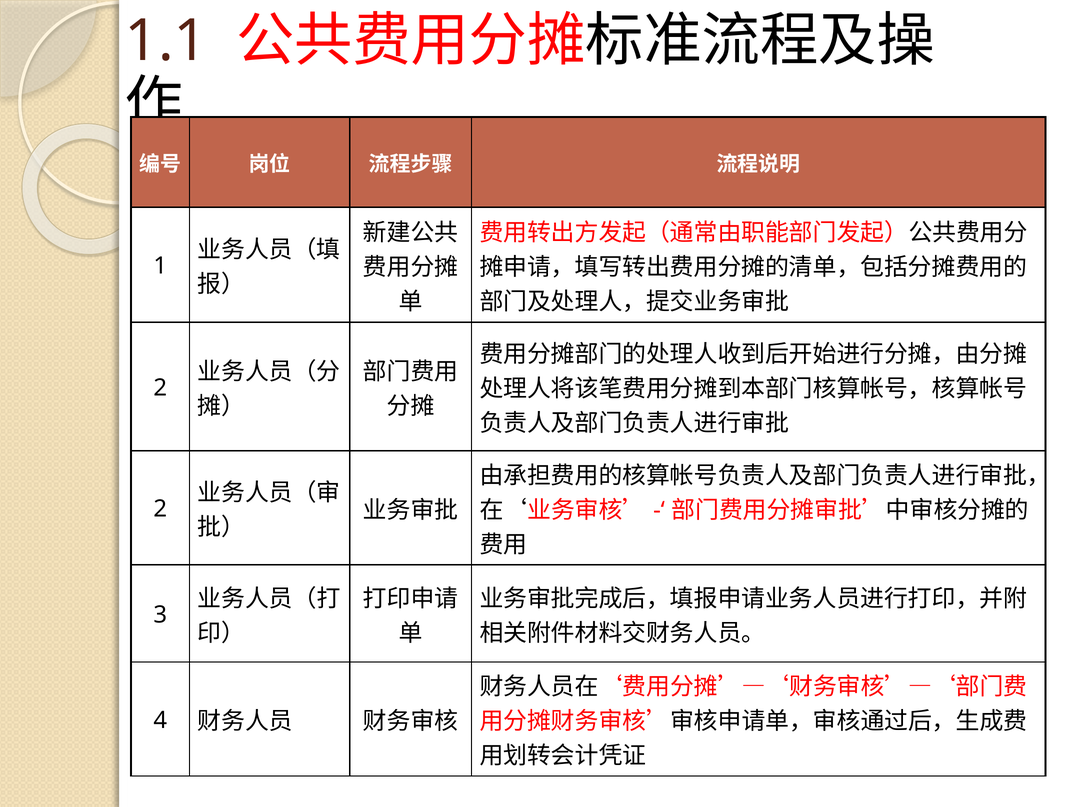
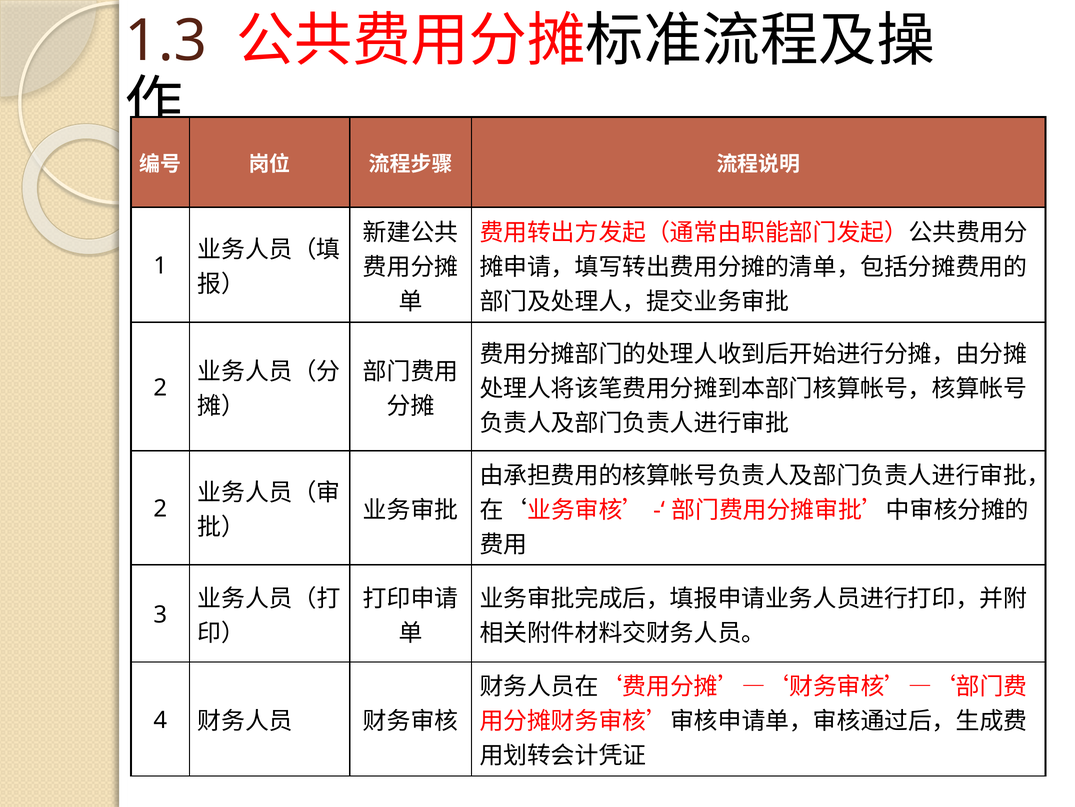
1.1: 1.1 -> 1.3
